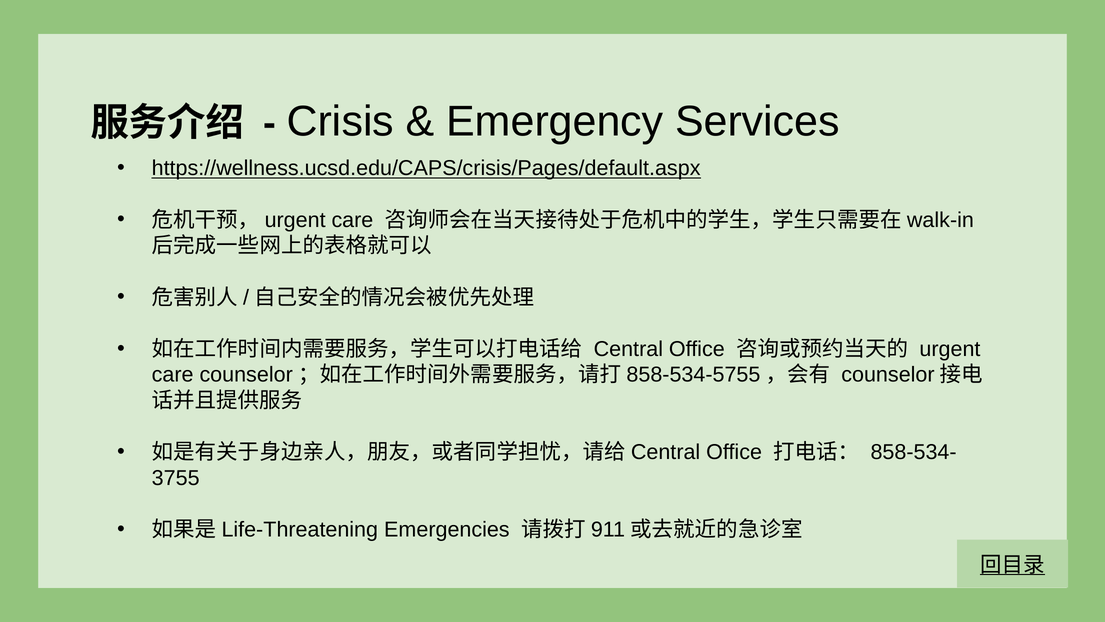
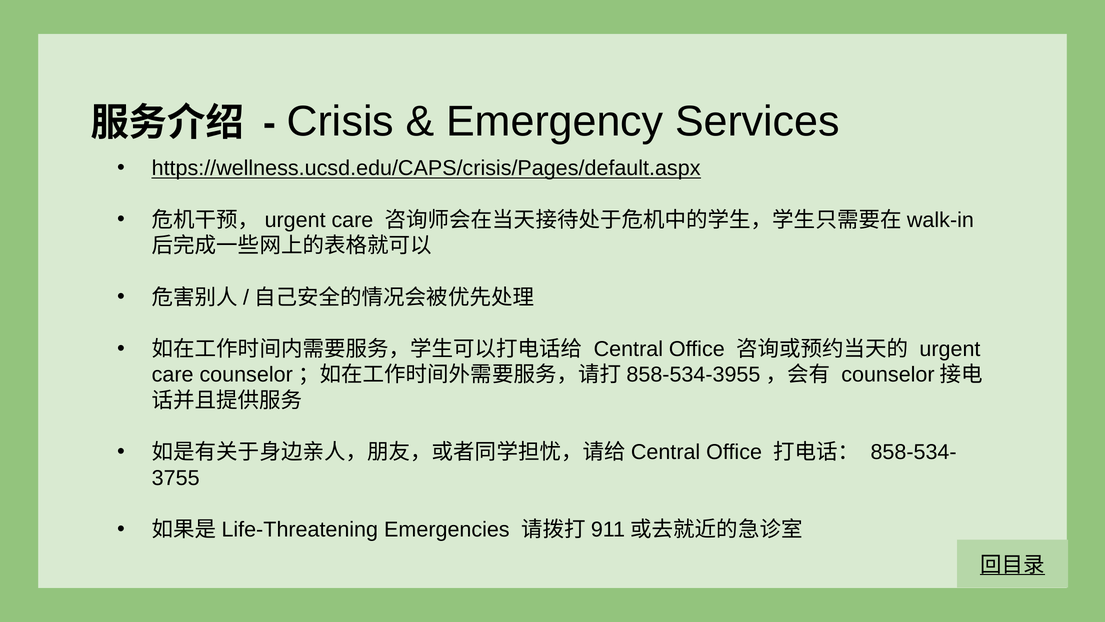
858-534-5755: 858-534-5755 -> 858-534-3955
